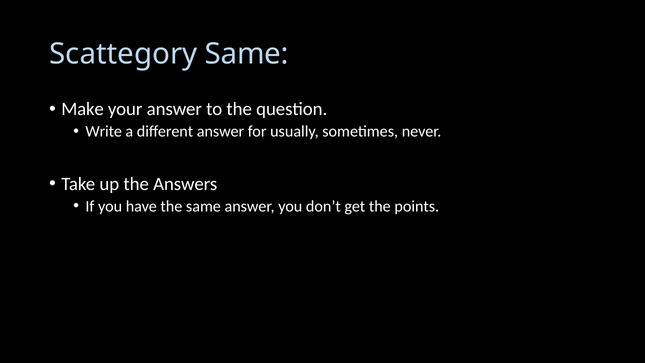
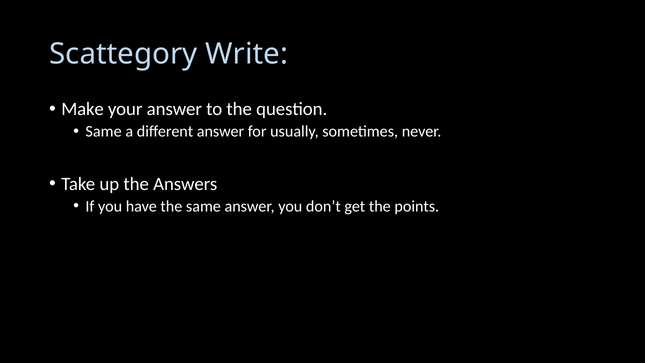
Scattegory Same: Same -> Write
Write at (104, 131): Write -> Same
